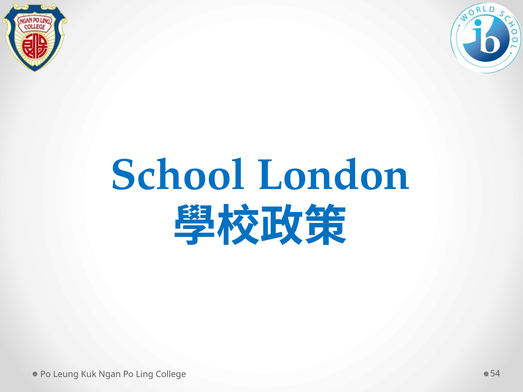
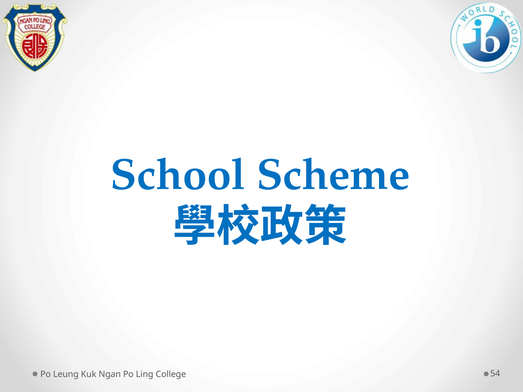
London: London -> Scheme
